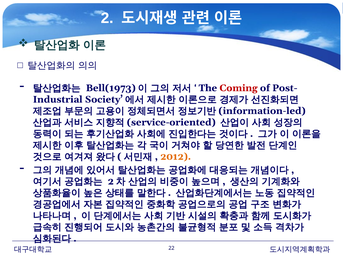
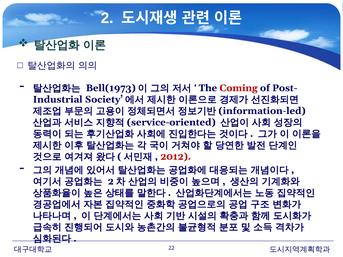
2012 colour: orange -> red
